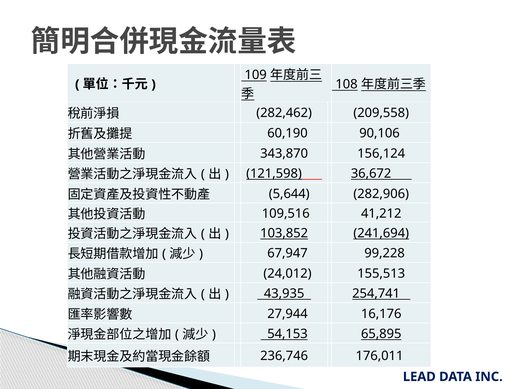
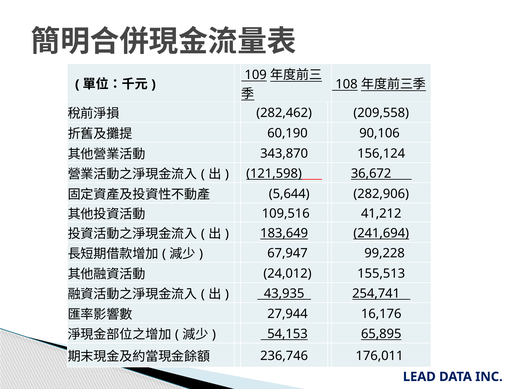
103,852: 103,852 -> 183,649
